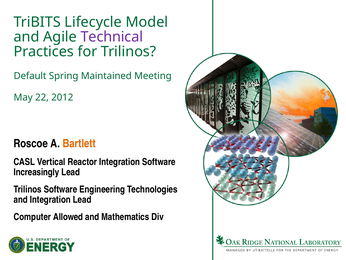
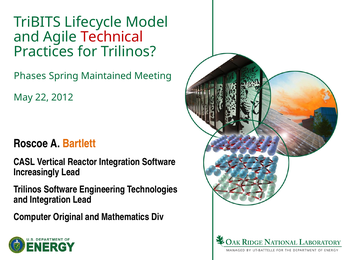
Technical colour: purple -> red
Default: Default -> Phases
Allowed: Allowed -> Original
